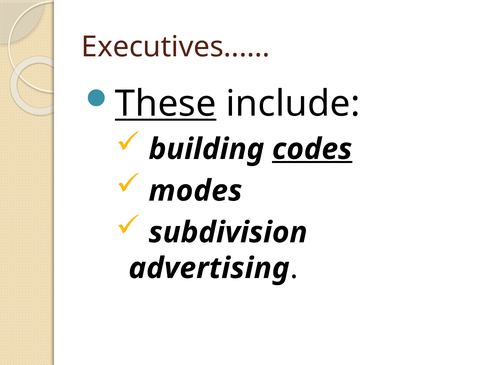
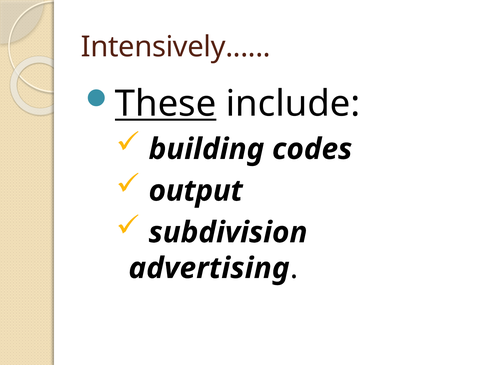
Executives: Executives -> Intensively
codes underline: present -> none
modes: modes -> output
